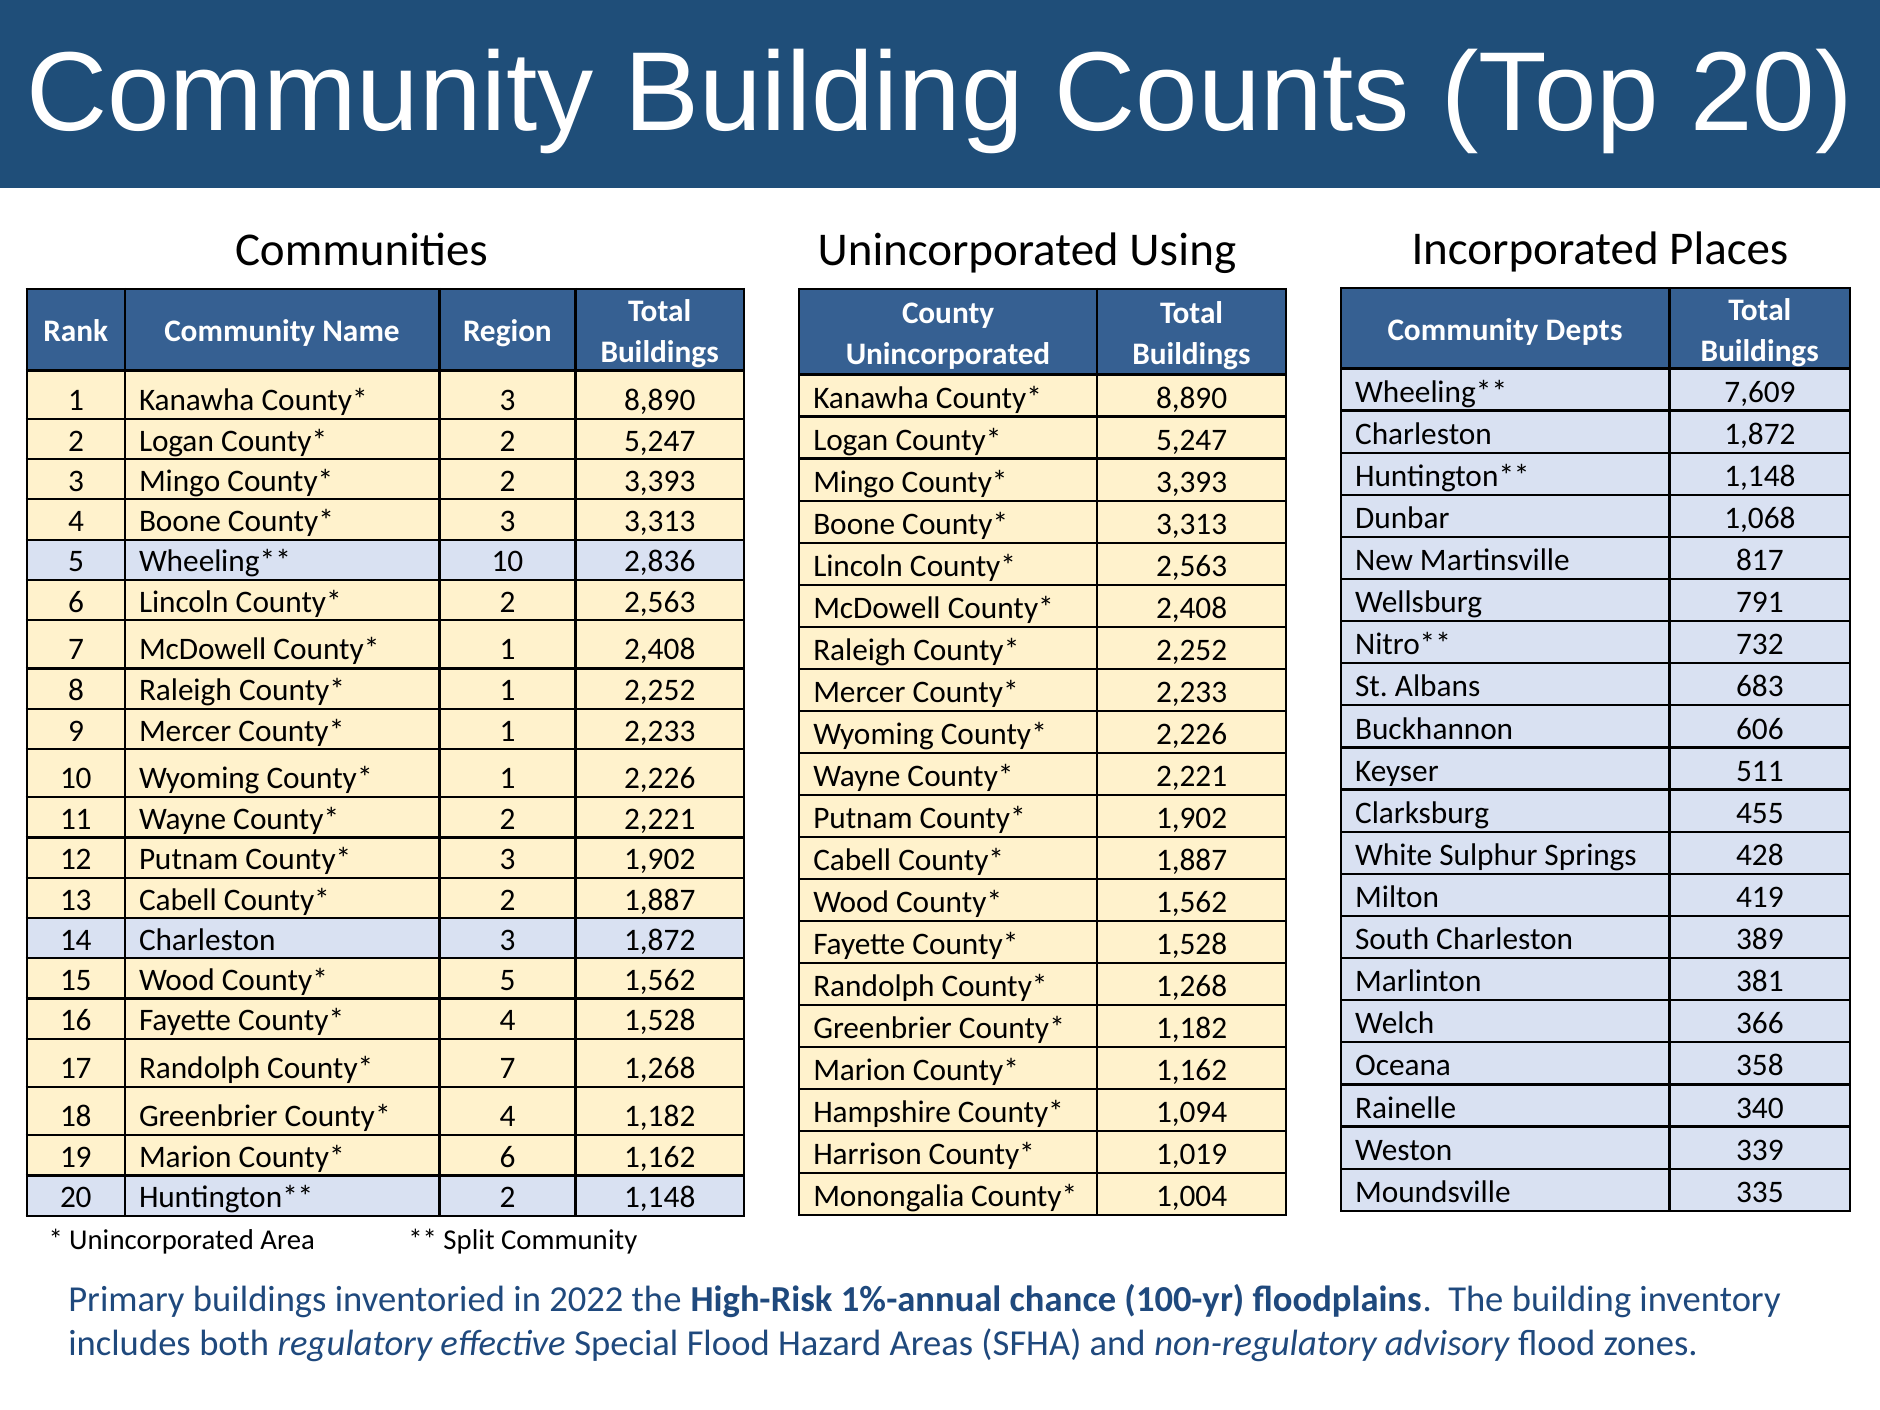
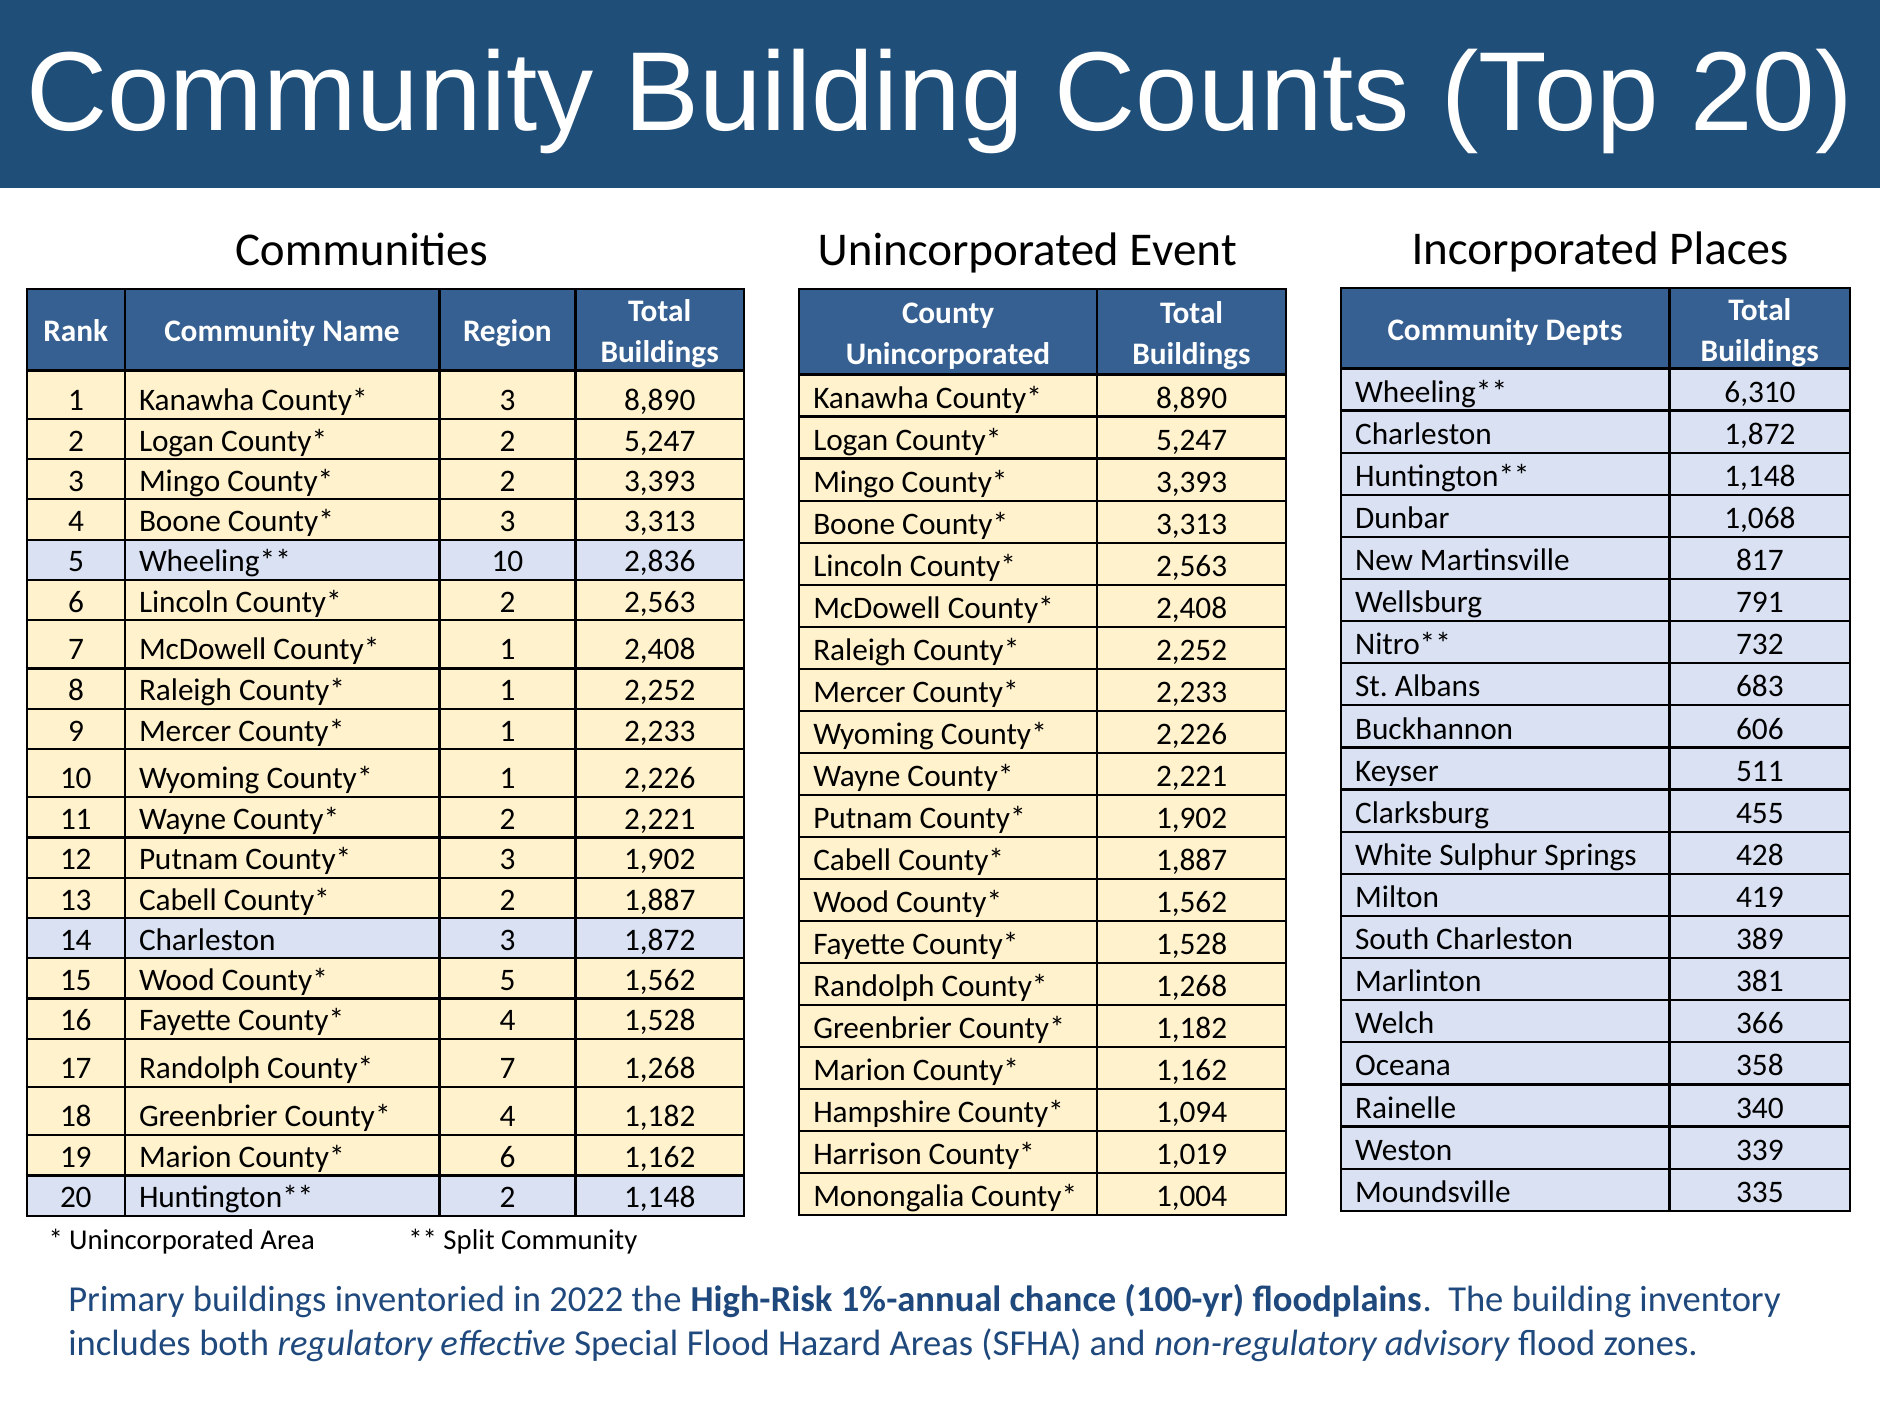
Using: Using -> Event
7,609: 7,609 -> 6,310
